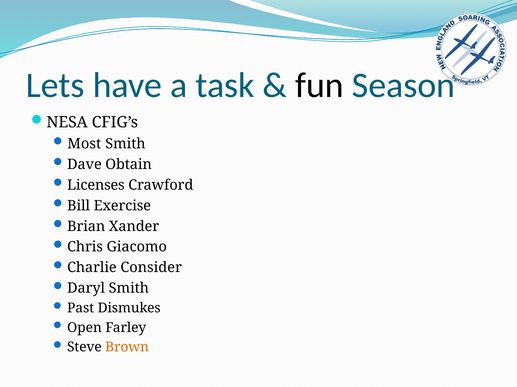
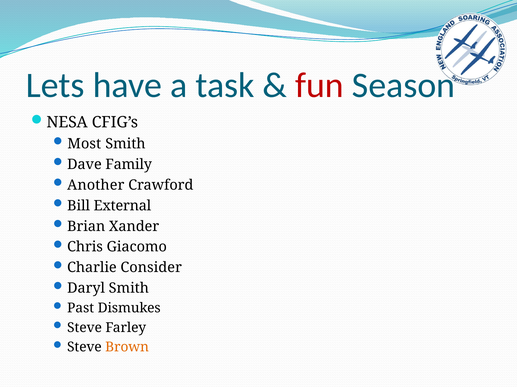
fun colour: black -> red
Obtain: Obtain -> Family
Licenses: Licenses -> Another
Exercise: Exercise -> External
Open at (84, 328): Open -> Steve
